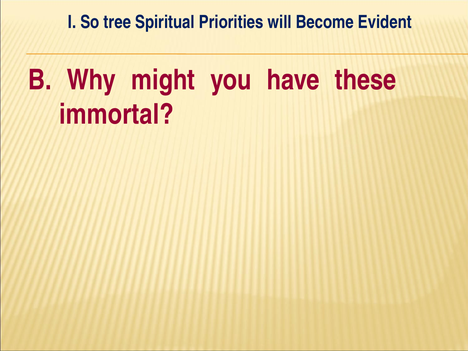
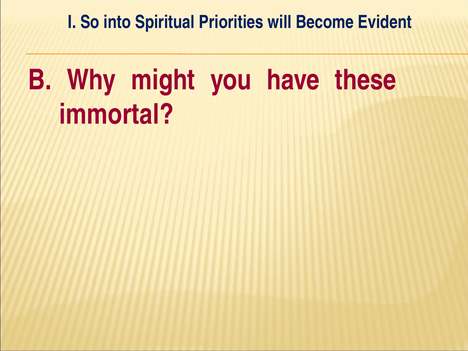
tree: tree -> into
